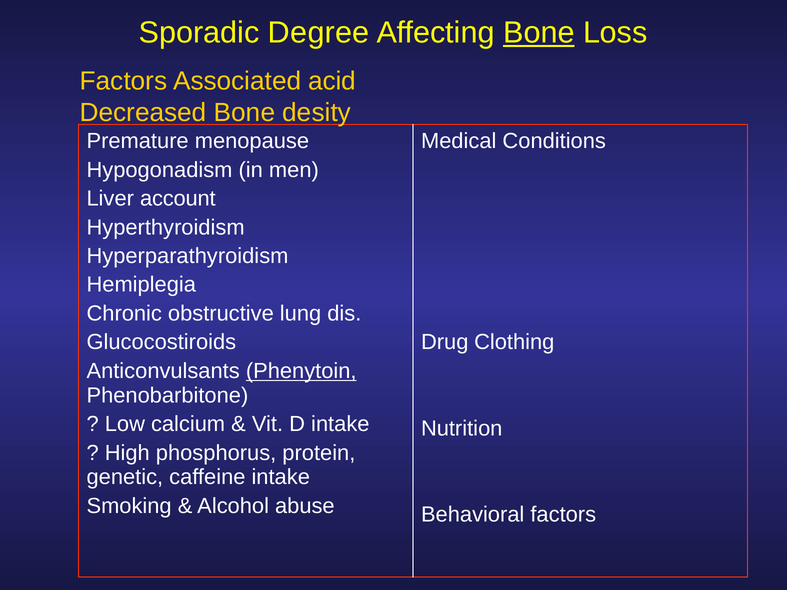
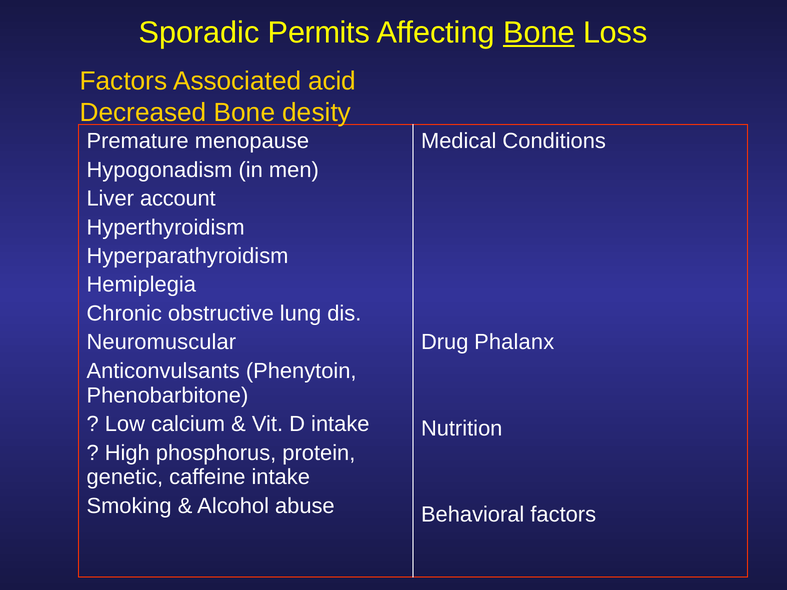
Degree: Degree -> Permits
Glucocostiroids: Glucocostiroids -> Neuromuscular
Clothing: Clothing -> Phalanx
Phenytoin underline: present -> none
